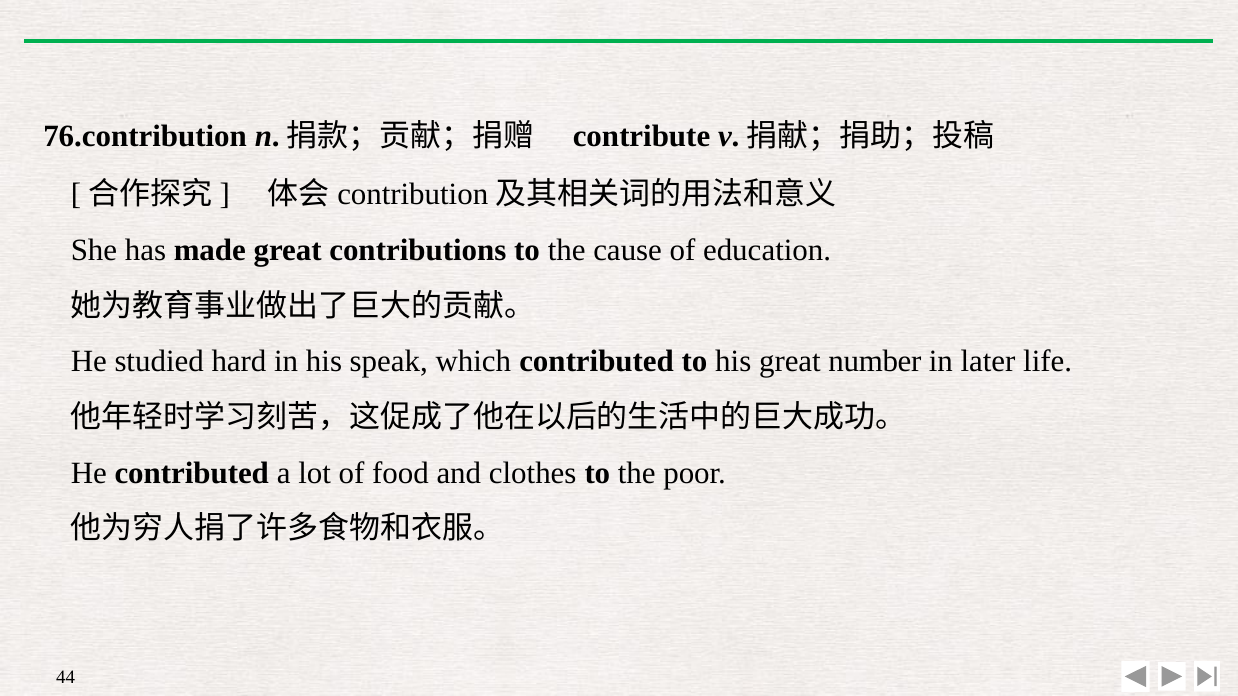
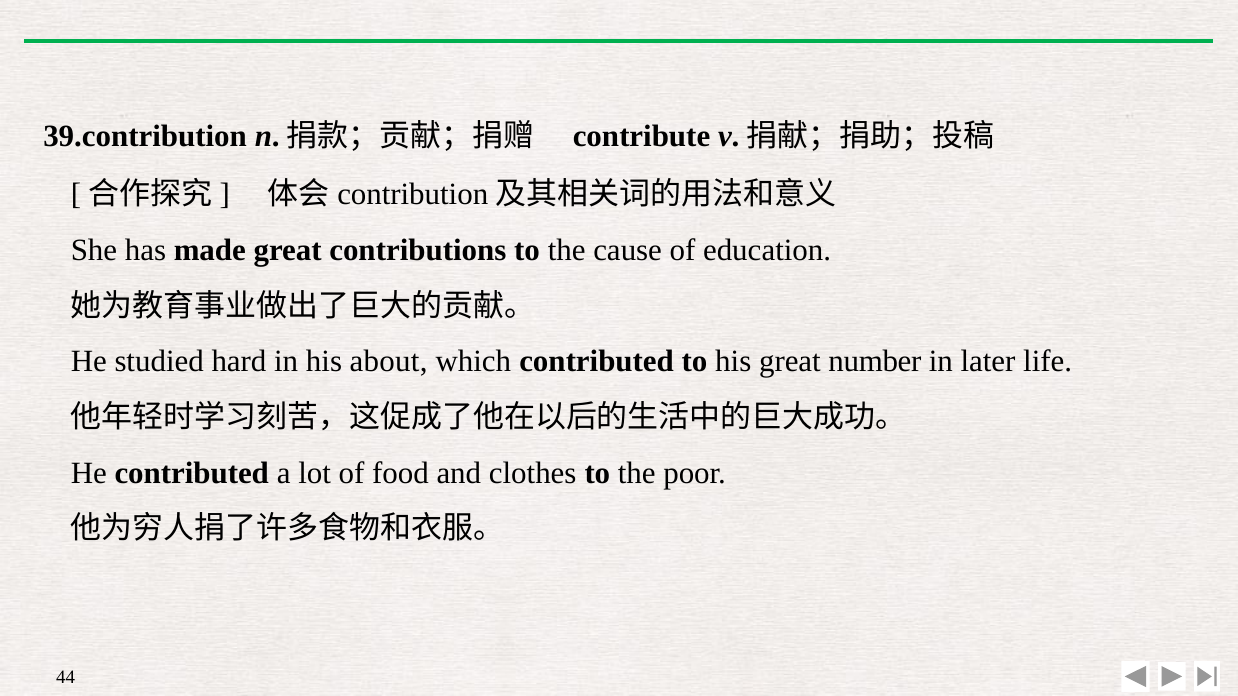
76.contribution: 76.contribution -> 39.contribution
speak: speak -> about
